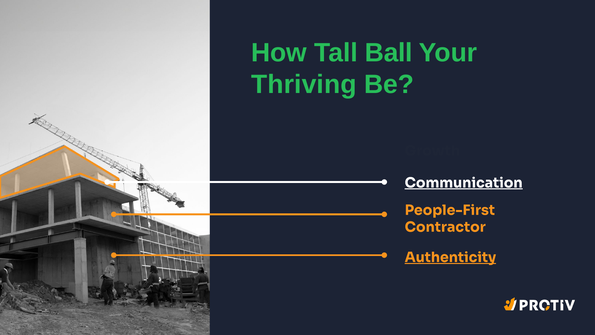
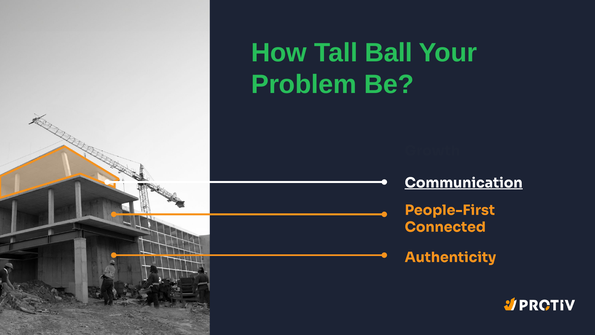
Thriving: Thriving -> Problem
Contractor: Contractor -> Connected
Authenticity underline: present -> none
